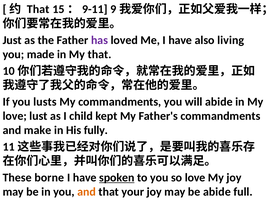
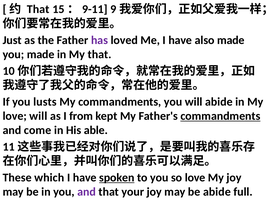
also living: living -> made
love lust: lust -> will
child: child -> from
commandments at (220, 116) underline: none -> present
make: make -> come
fully: fully -> able
borne: borne -> which
and at (87, 192) colour: orange -> purple
